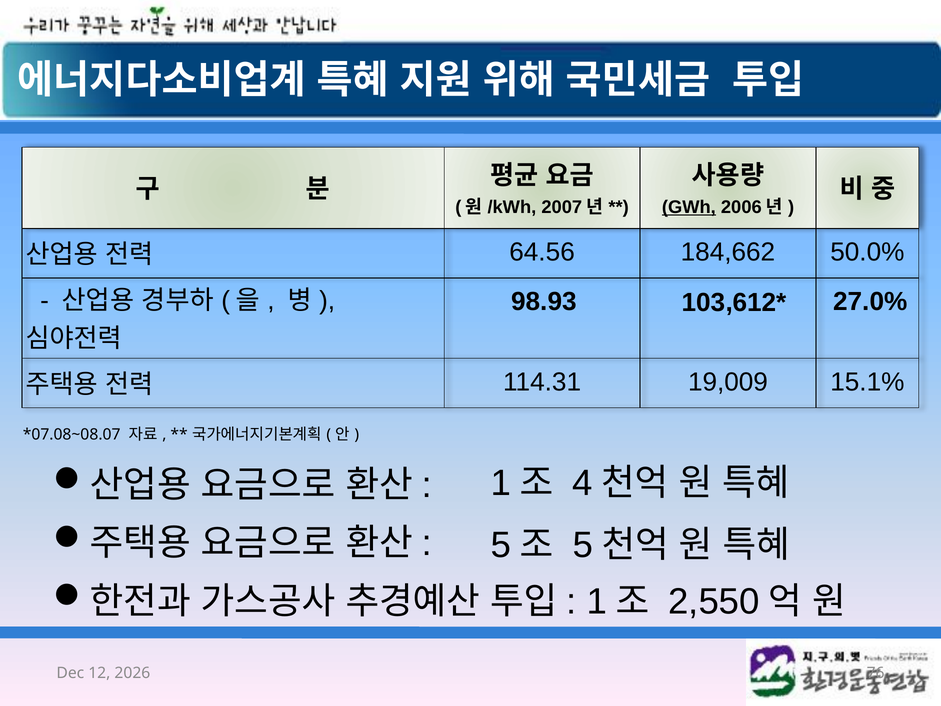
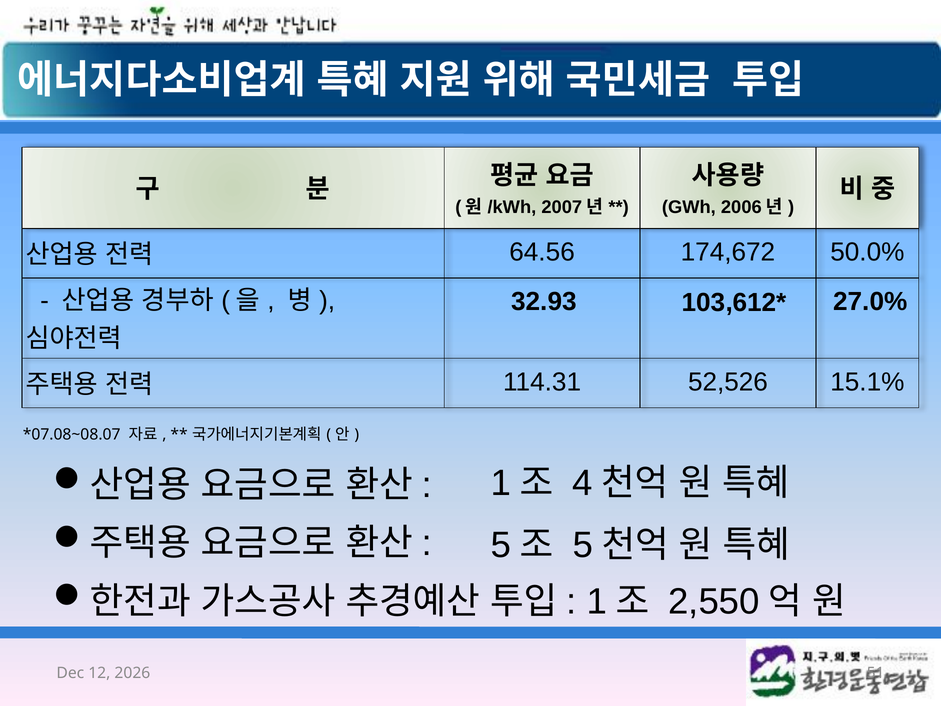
GWh underline: present -> none
184,662: 184,662 -> 174,672
98.93: 98.93 -> 32.93
19,009: 19,009 -> 52,526
76: 76 -> 51
